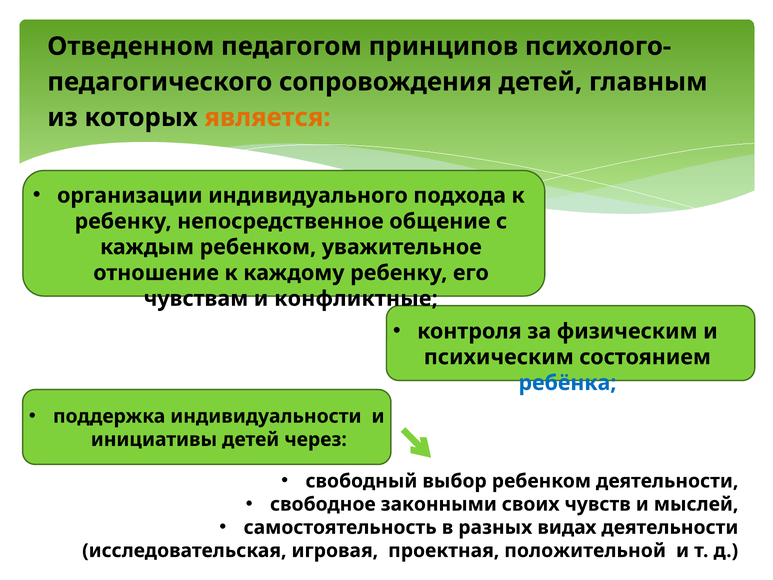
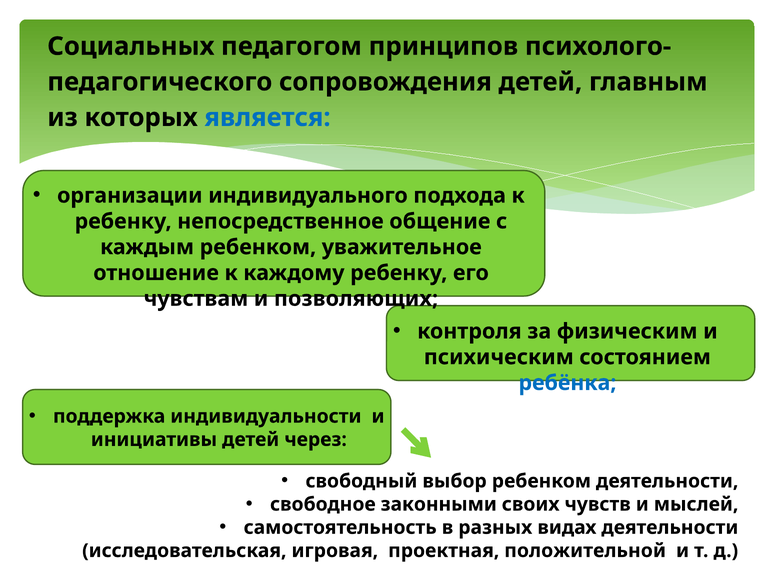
Отведенном: Отведенном -> Социальных
является colour: orange -> blue
конфликтные: конфликтные -> позволяющих
